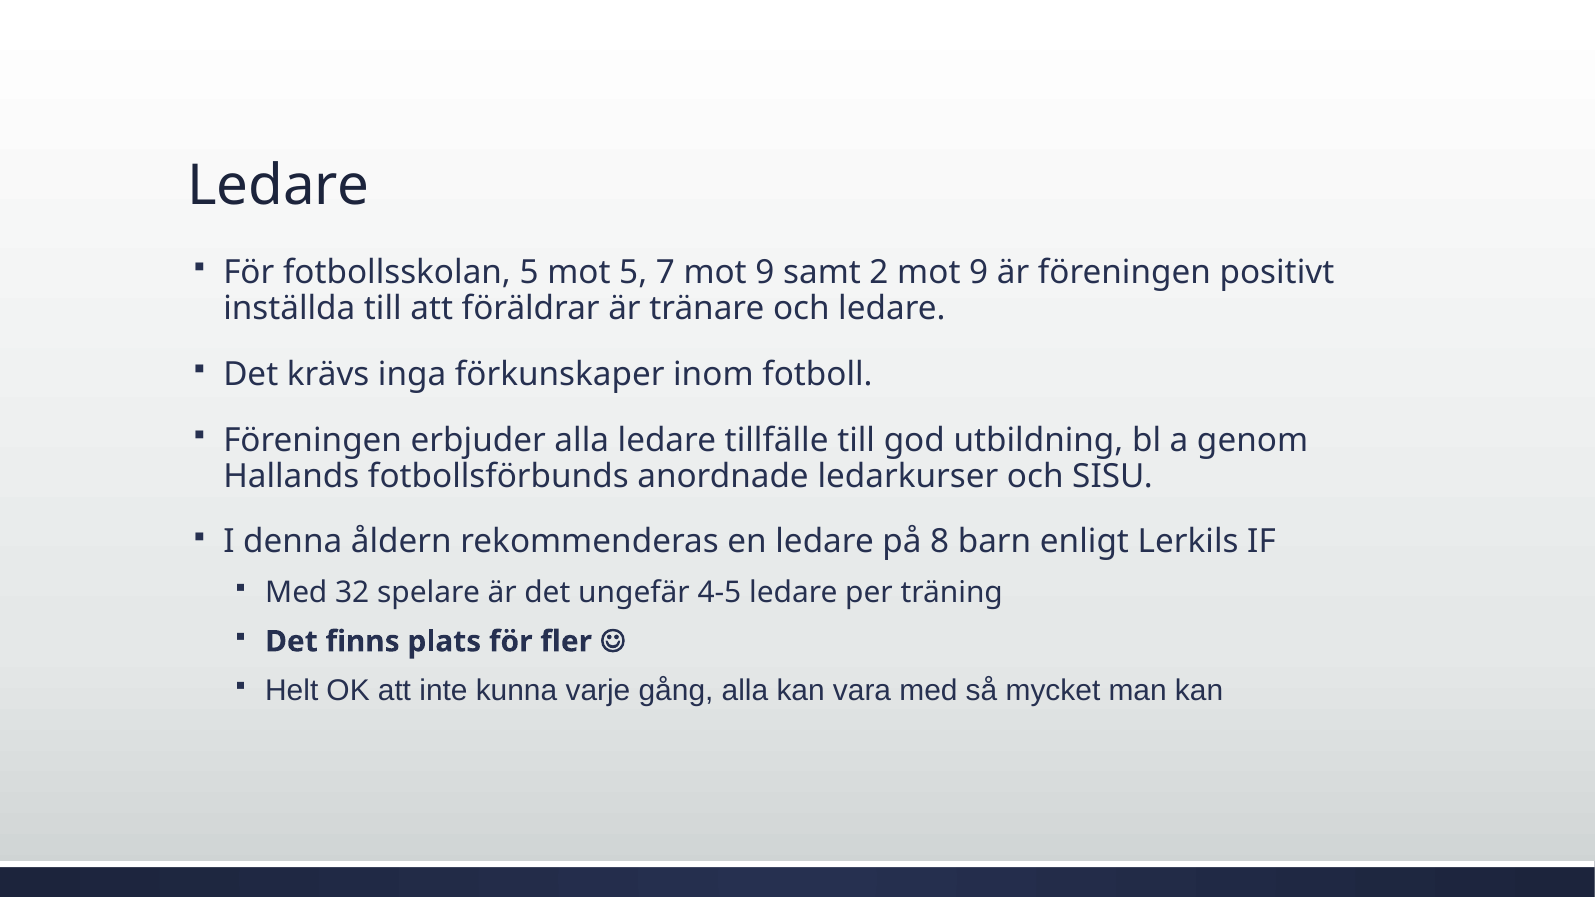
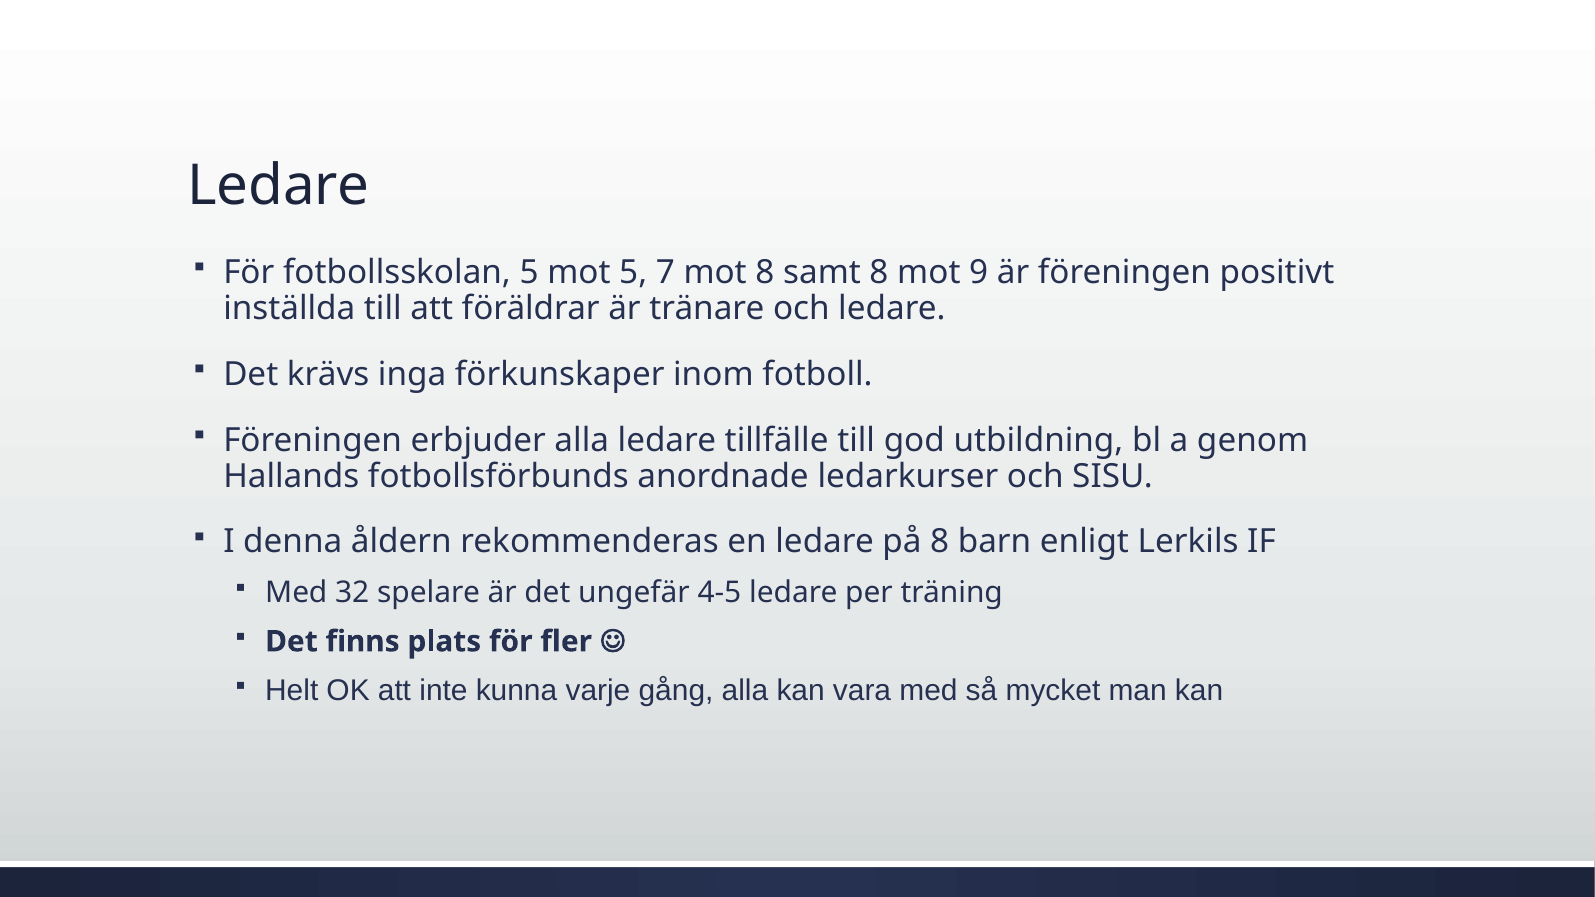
7 mot 9: 9 -> 8
samt 2: 2 -> 8
